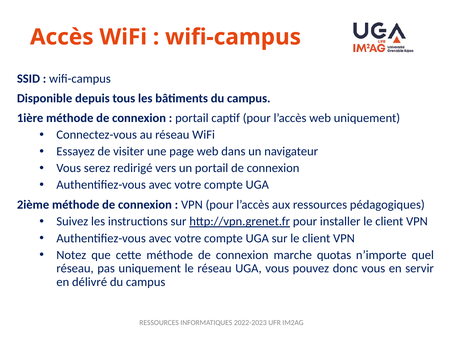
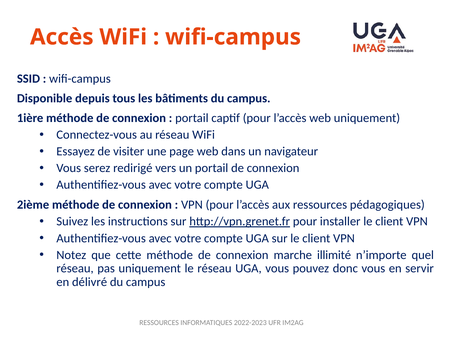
quotas: quotas -> illimité
